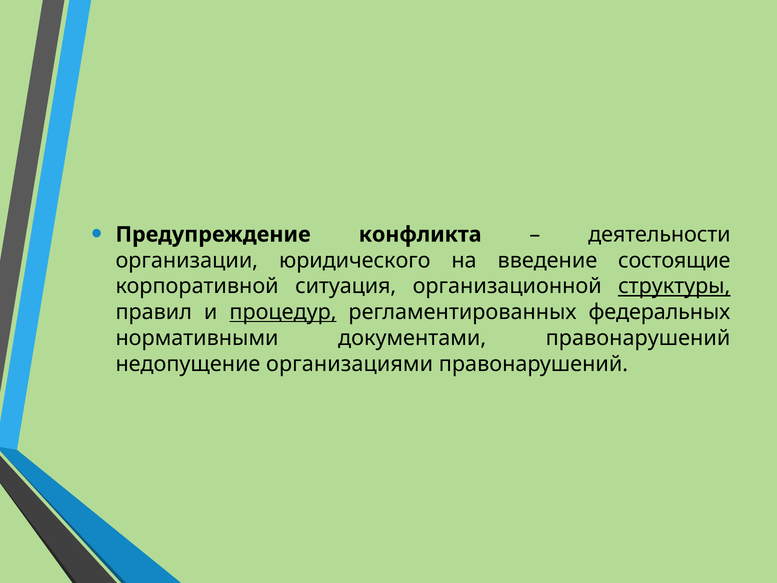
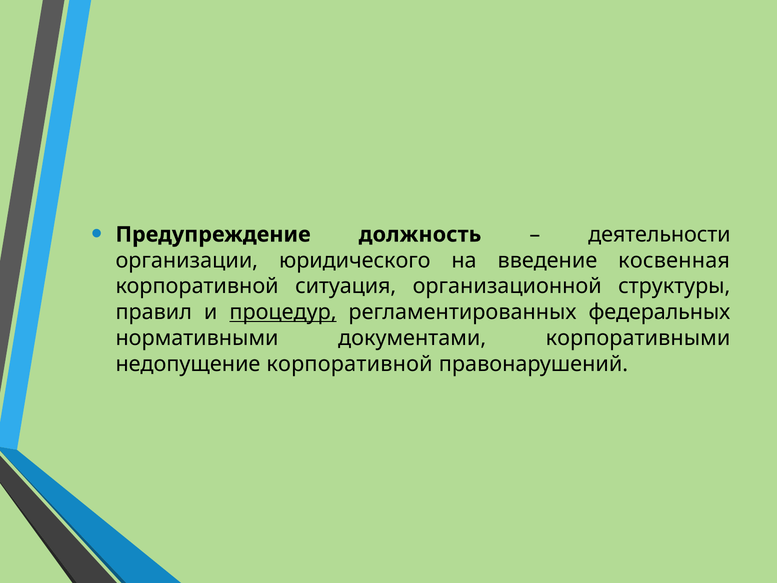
конфликта: конфликта -> должность
состоящие: состоящие -> косвенная
структуры underline: present -> none
документами правонарушений: правонарушений -> корпоративными
недопущение организациями: организациями -> корпоративной
